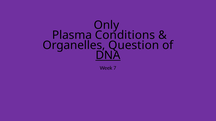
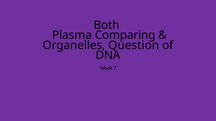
Only: Only -> Both
Conditions: Conditions -> Comparing
DNA underline: present -> none
